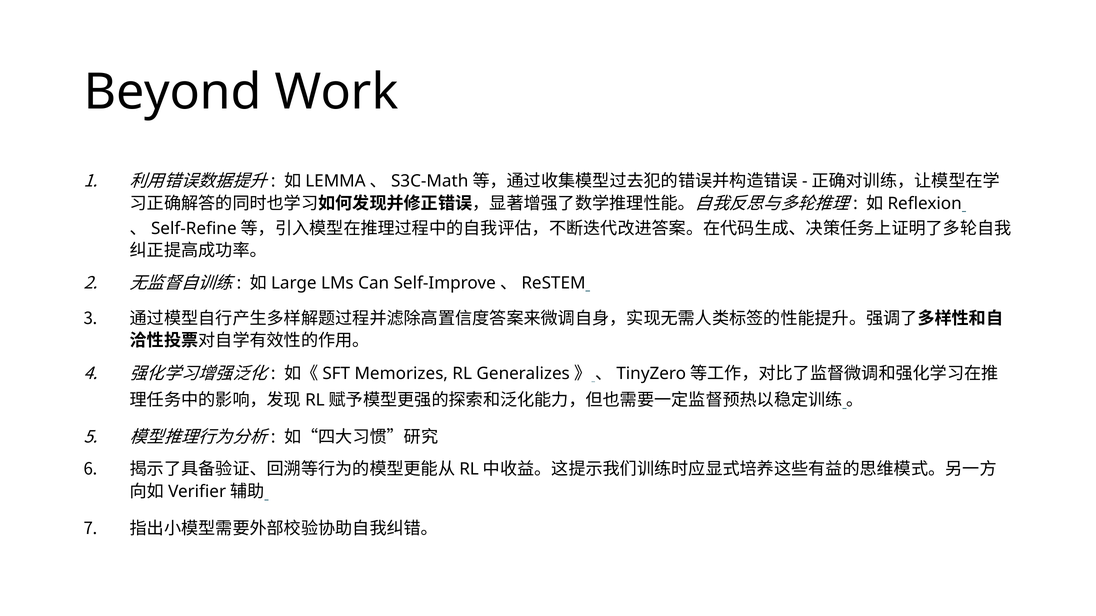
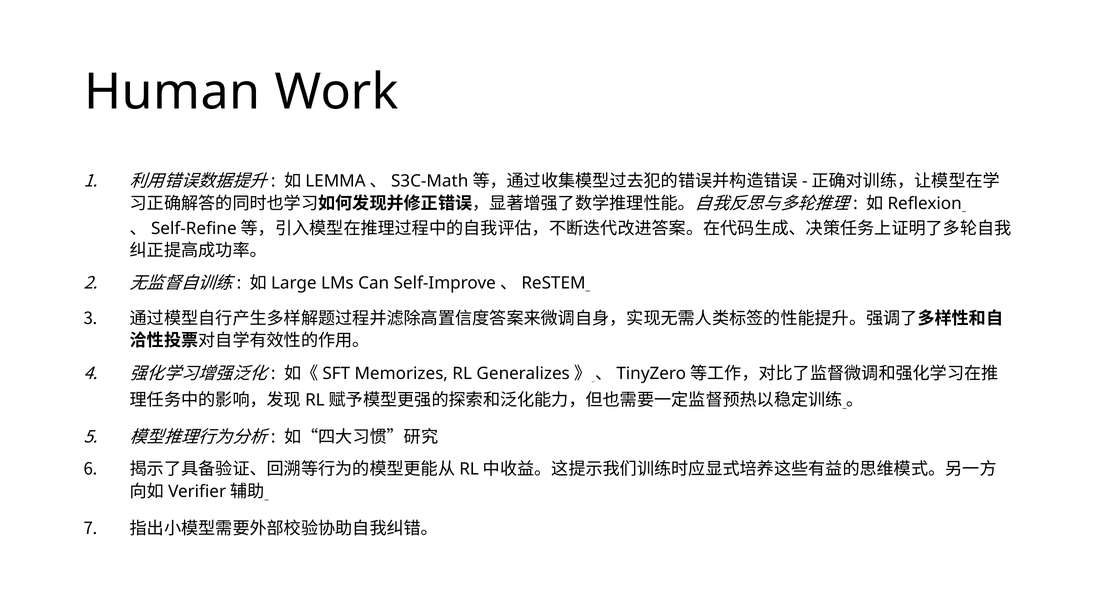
Beyond: Beyond -> Human
